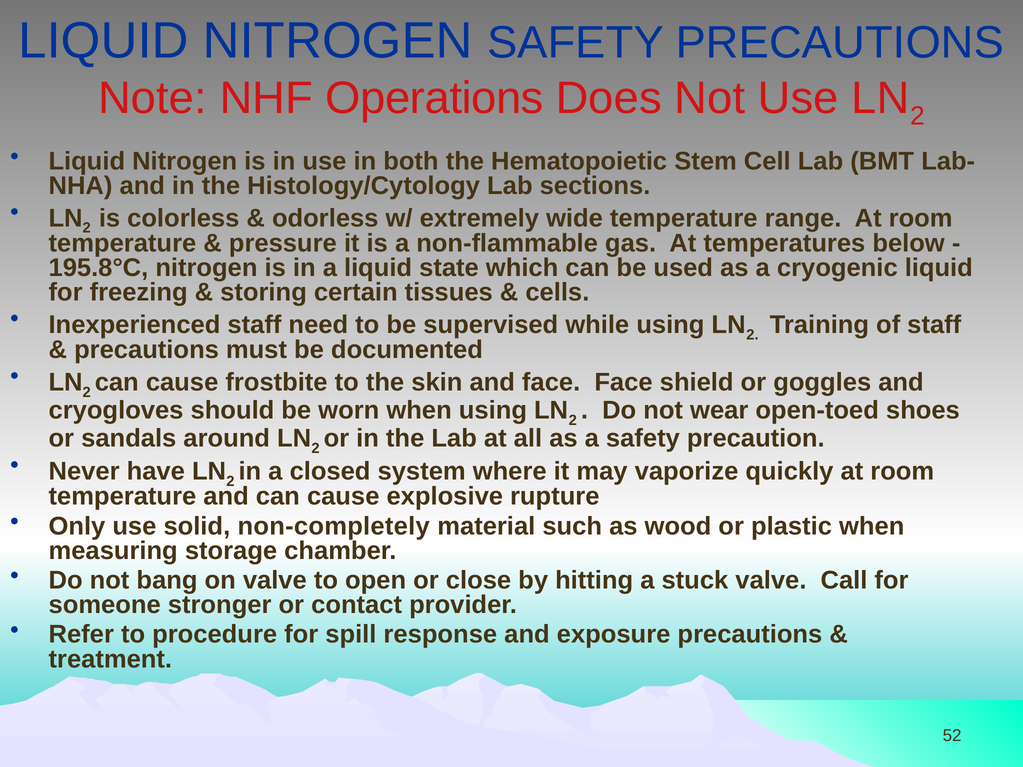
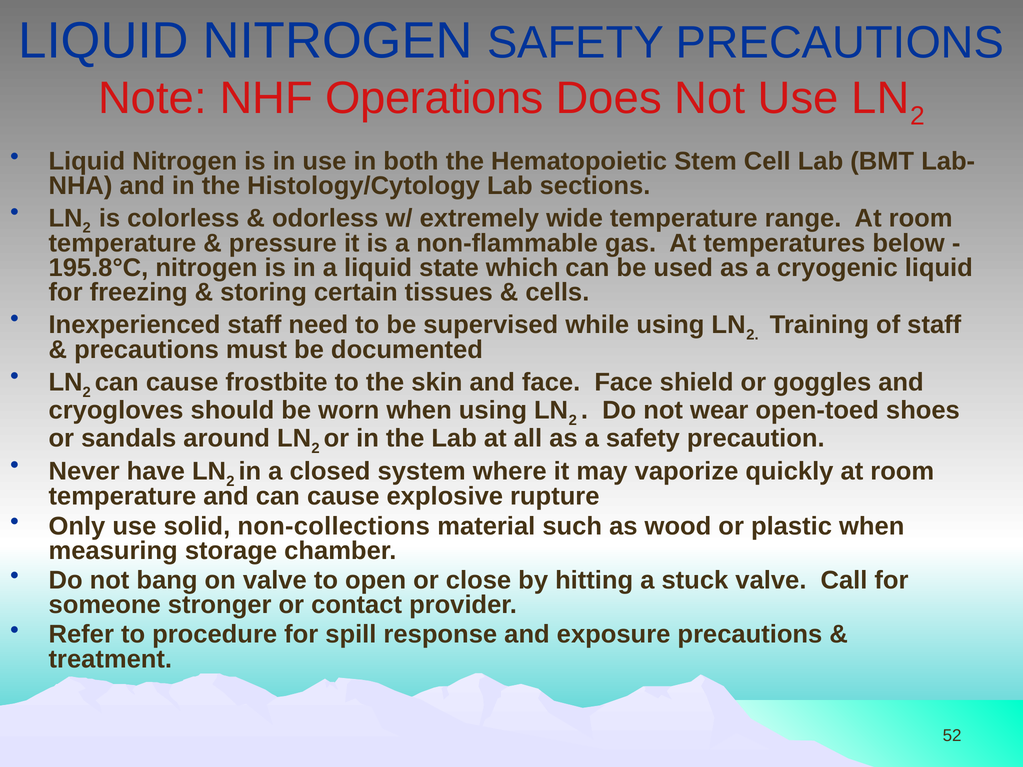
non-completely: non-completely -> non-collections
